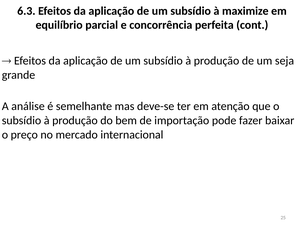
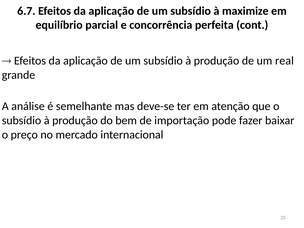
6.3: 6.3 -> 6.7
seja: seja -> real
